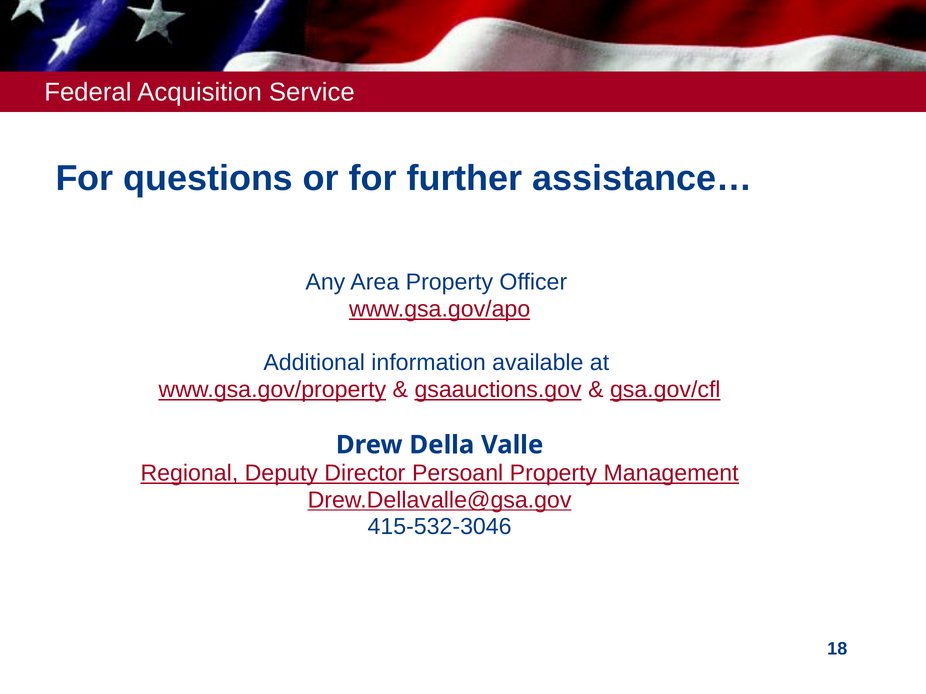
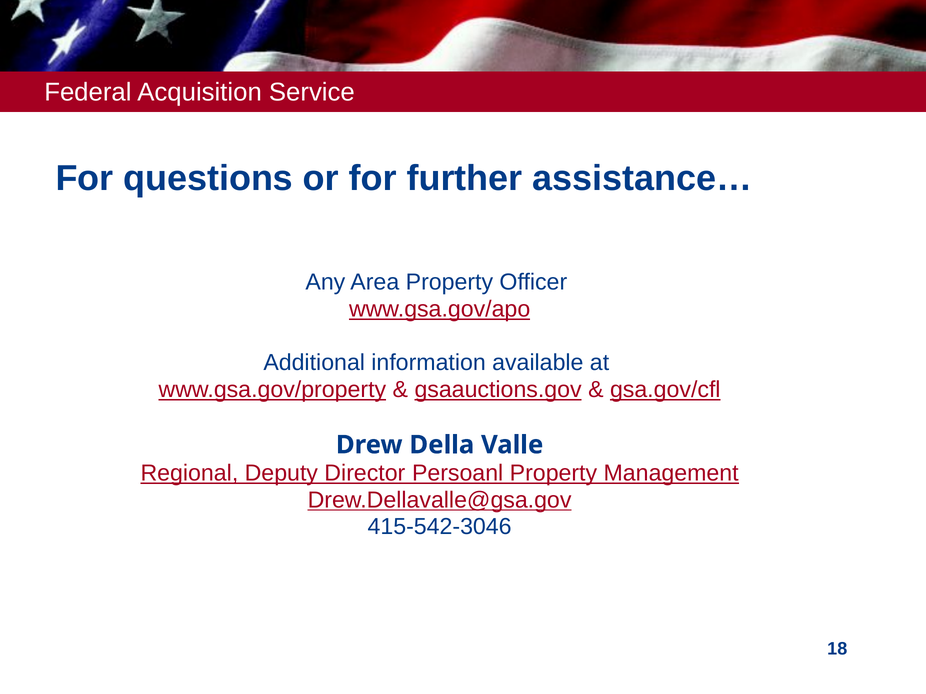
415-532-3046: 415-532-3046 -> 415-542-3046
